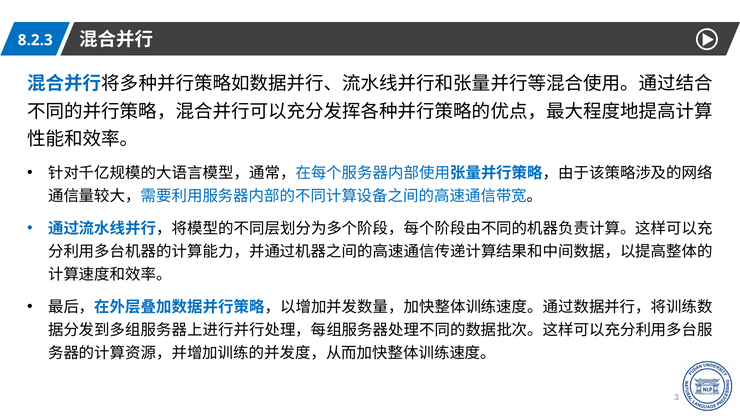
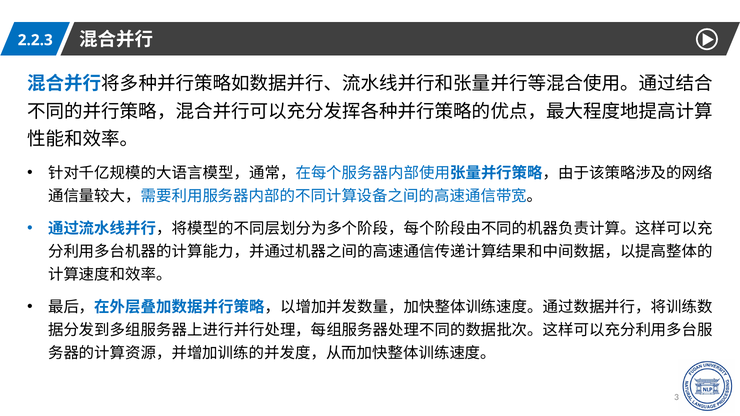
8.2.3: 8.2.3 -> 2.2.3
